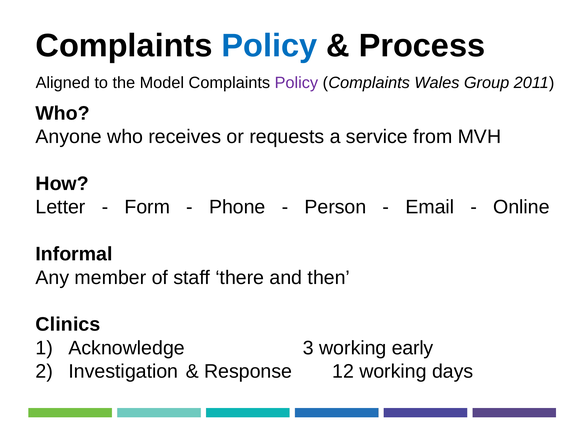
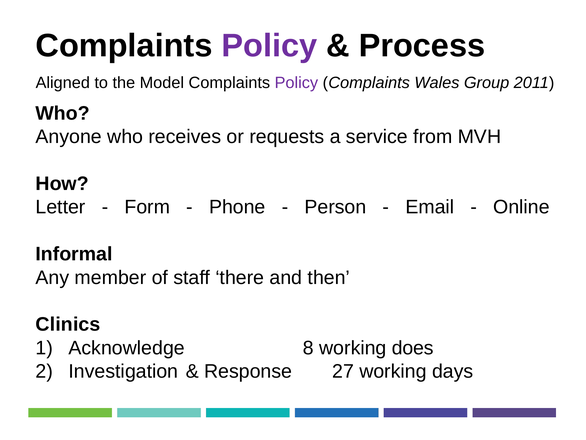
Policy at (269, 46) colour: blue -> purple
3: 3 -> 8
early: early -> does
12: 12 -> 27
